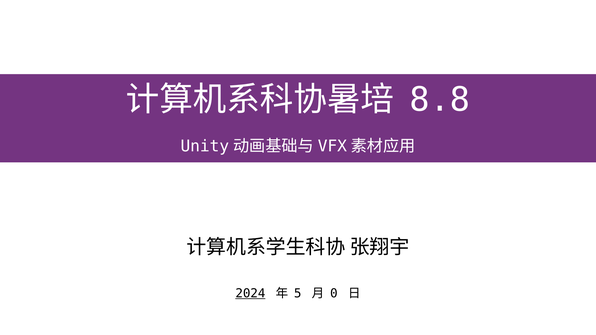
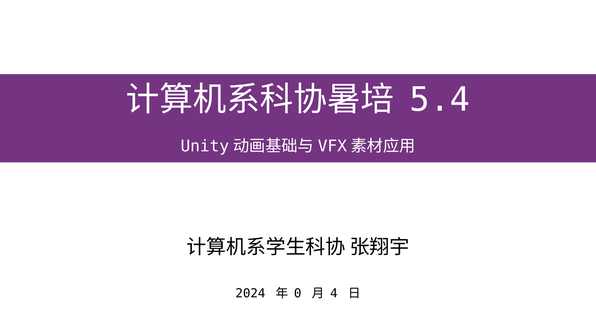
8.8: 8.8 -> 5.4
2024 underline: present -> none
5: 5 -> 0
0: 0 -> 4
